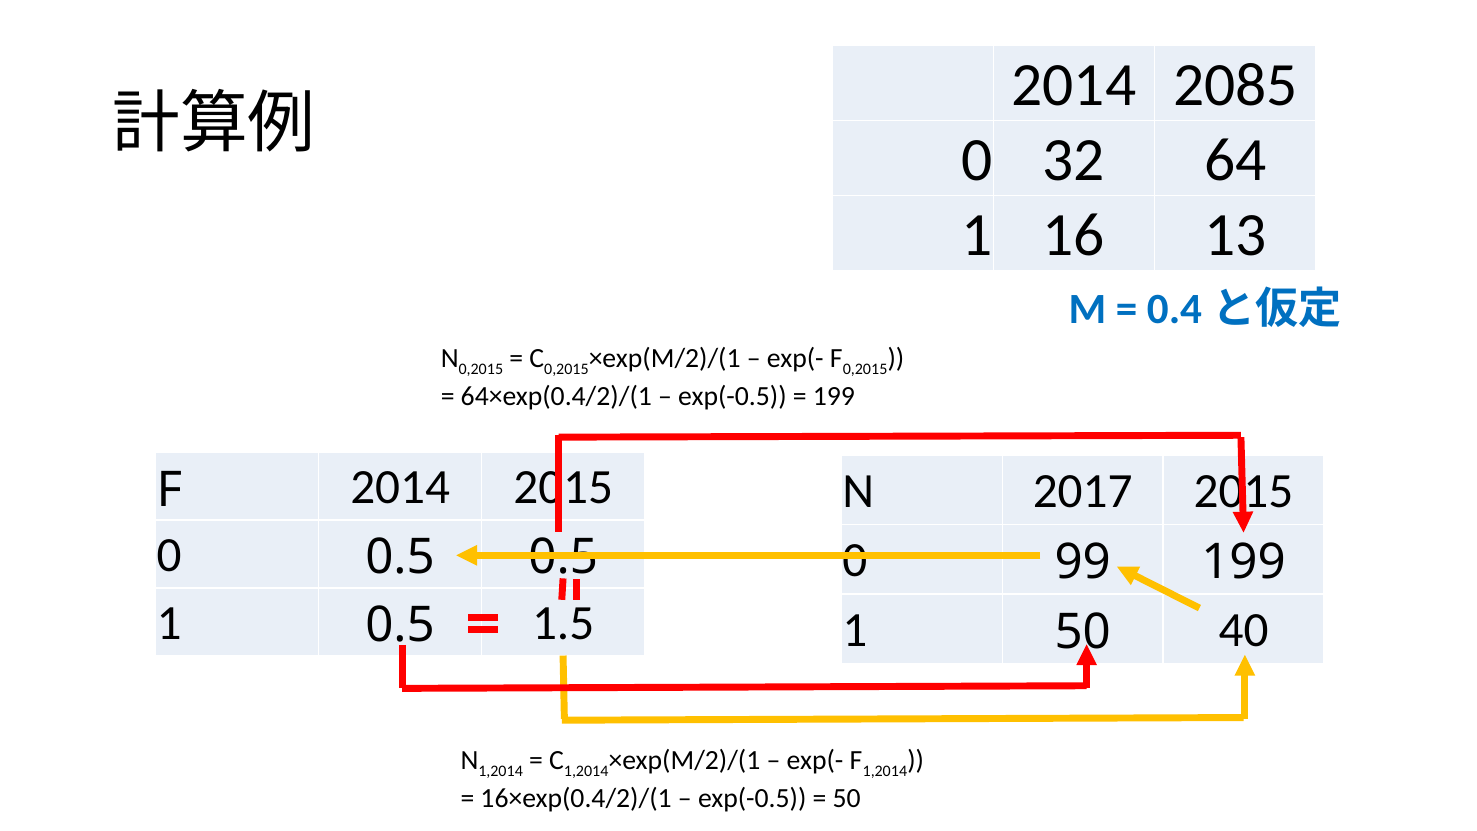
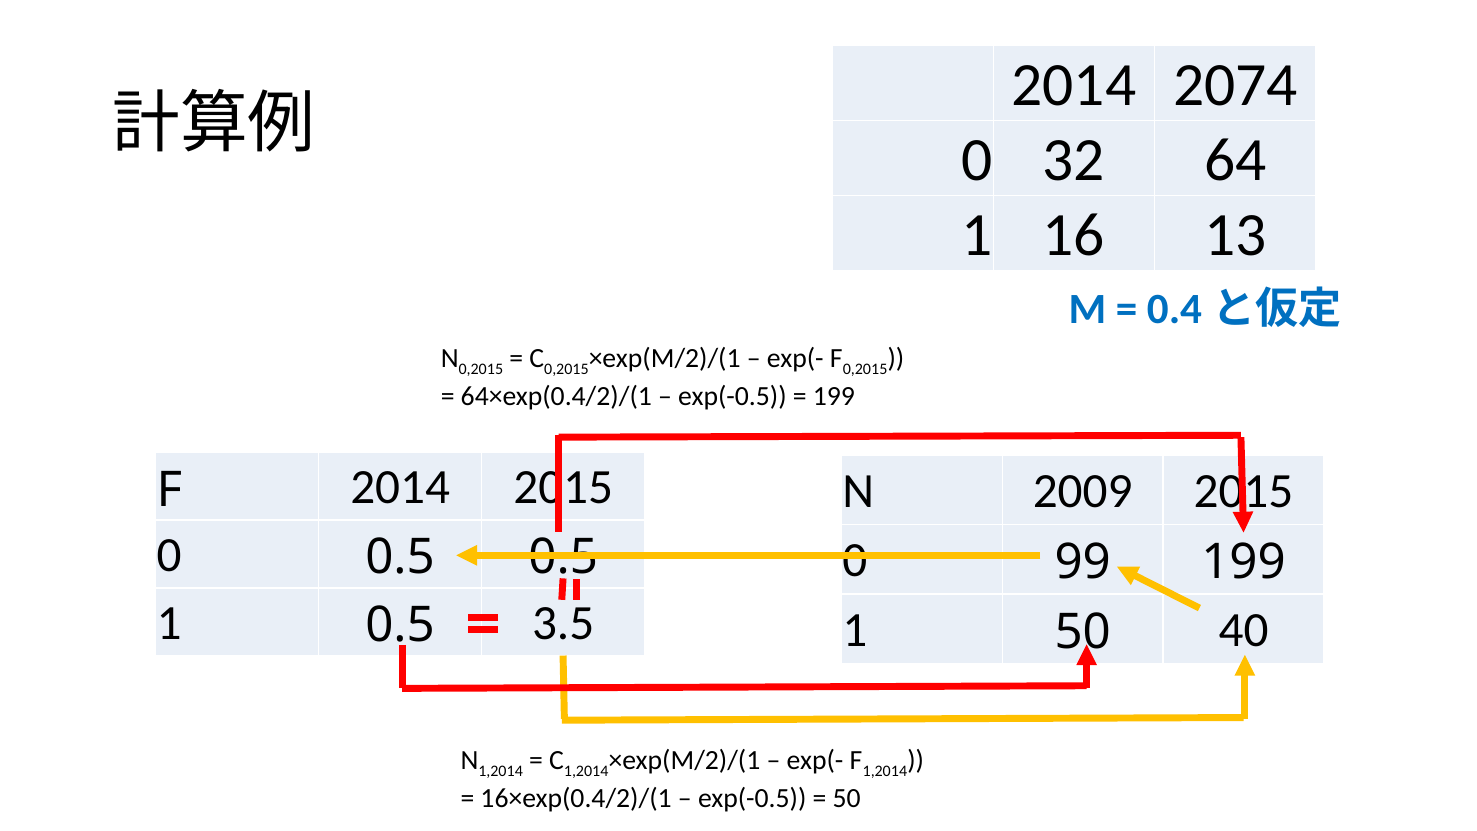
2085: 2085 -> 2074
2017: 2017 -> 2009
1.5: 1.5 -> 3.5
